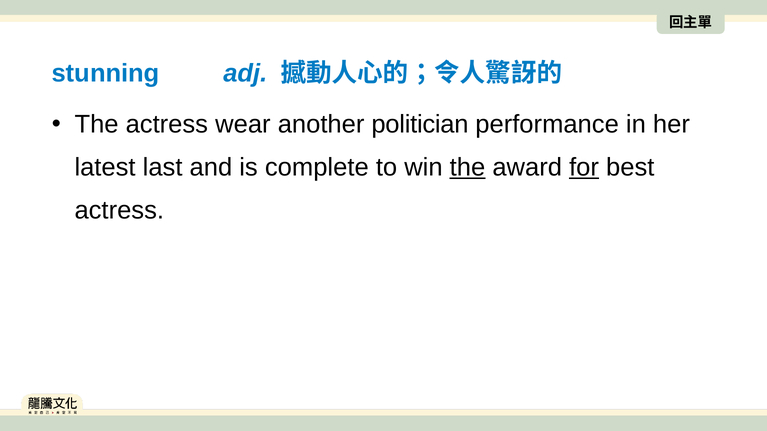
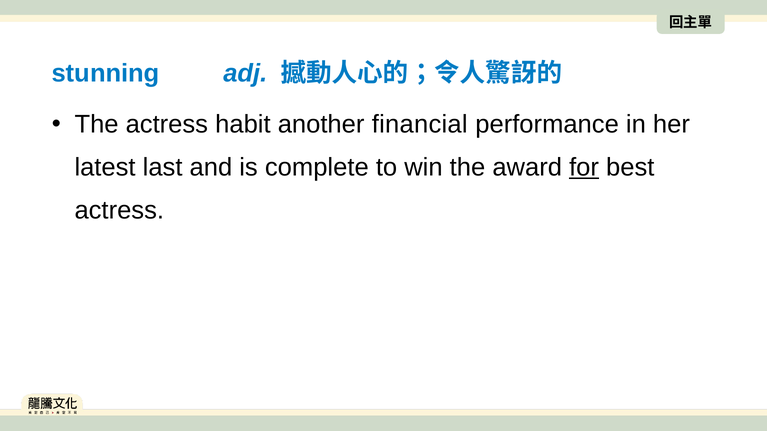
wear: wear -> habit
politician: politician -> financial
the at (468, 167) underline: present -> none
